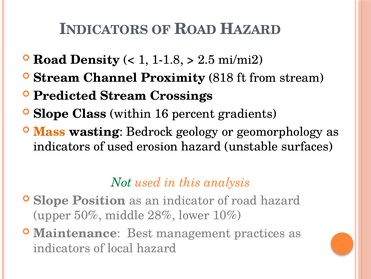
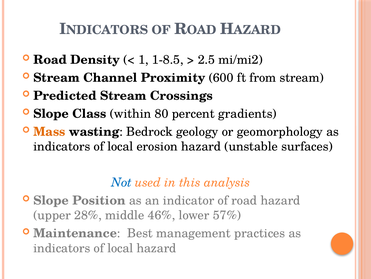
1-1.8: 1-1.8 -> 1-8.5
818: 818 -> 600
16: 16 -> 80
used at (120, 146): used -> local
Not colour: green -> blue
50%: 50% -> 28%
28%: 28% -> 46%
10%: 10% -> 57%
